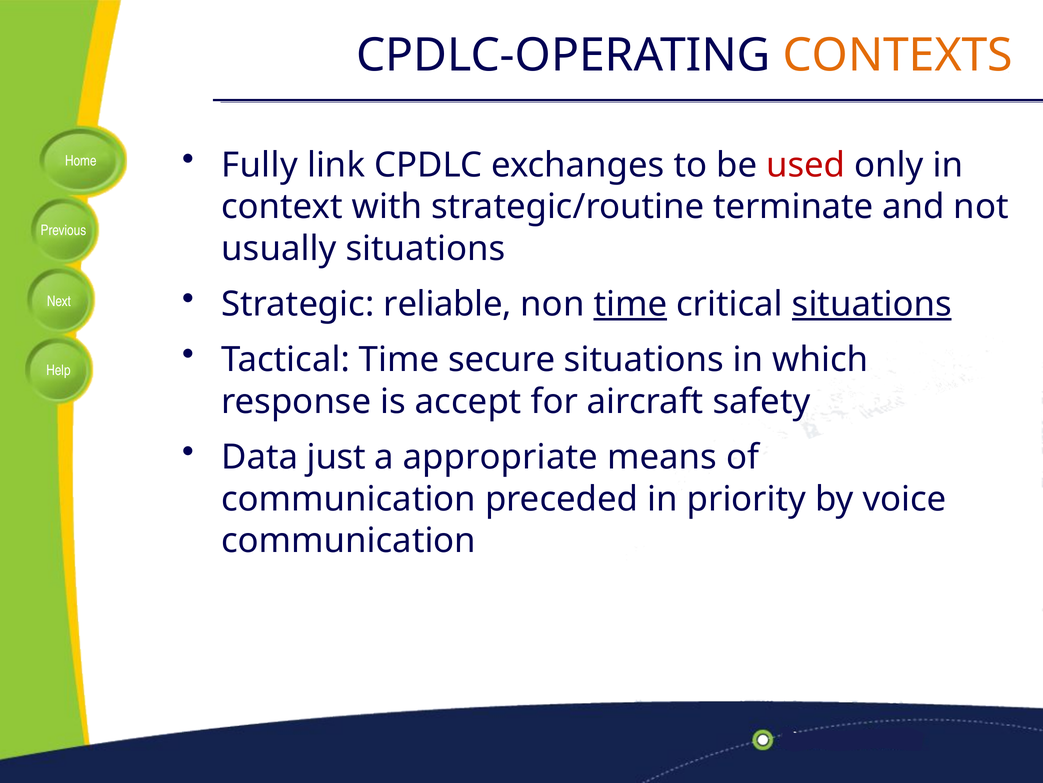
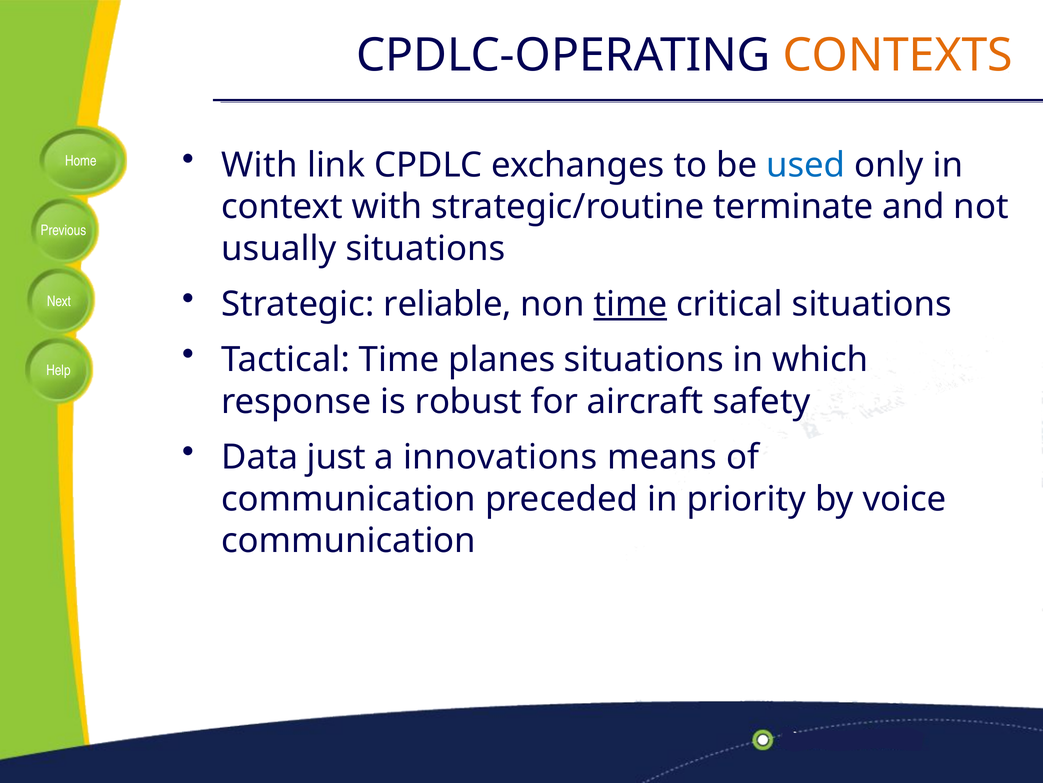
Fully at (259, 165): Fully -> With
used colour: red -> blue
situations at (872, 304) underline: present -> none
secure: secure -> planes
accept: accept -> robust
appropriate: appropriate -> innovations
